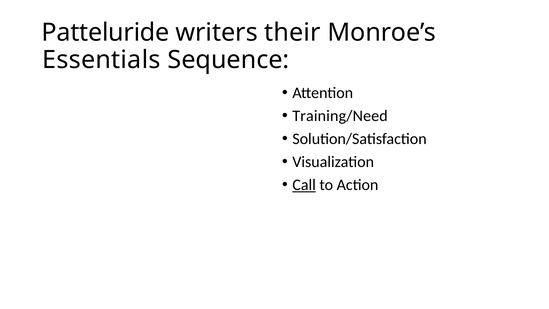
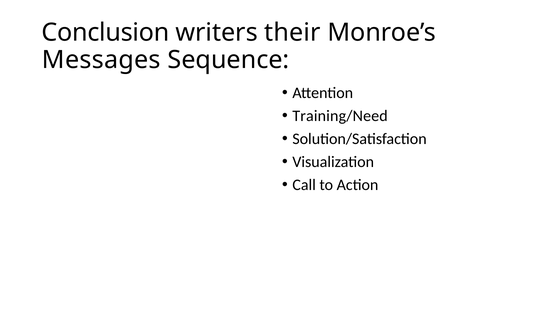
Patteluride: Patteluride -> Conclusion
Essentials: Essentials -> Messages
Call underline: present -> none
